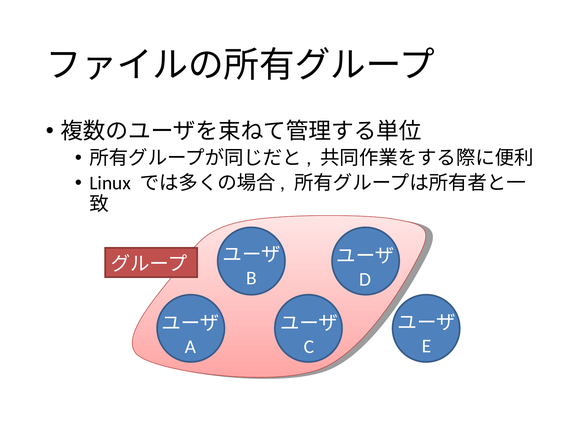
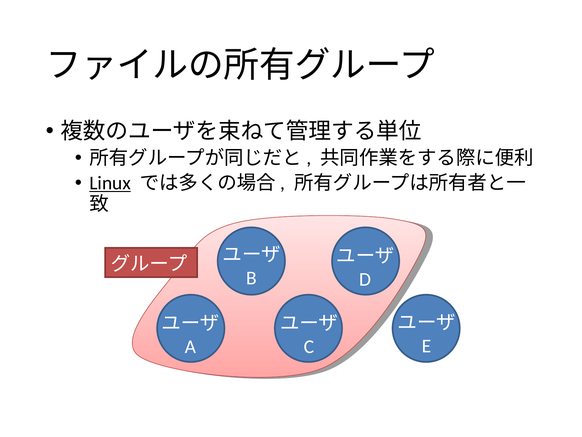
Linux underline: none -> present
